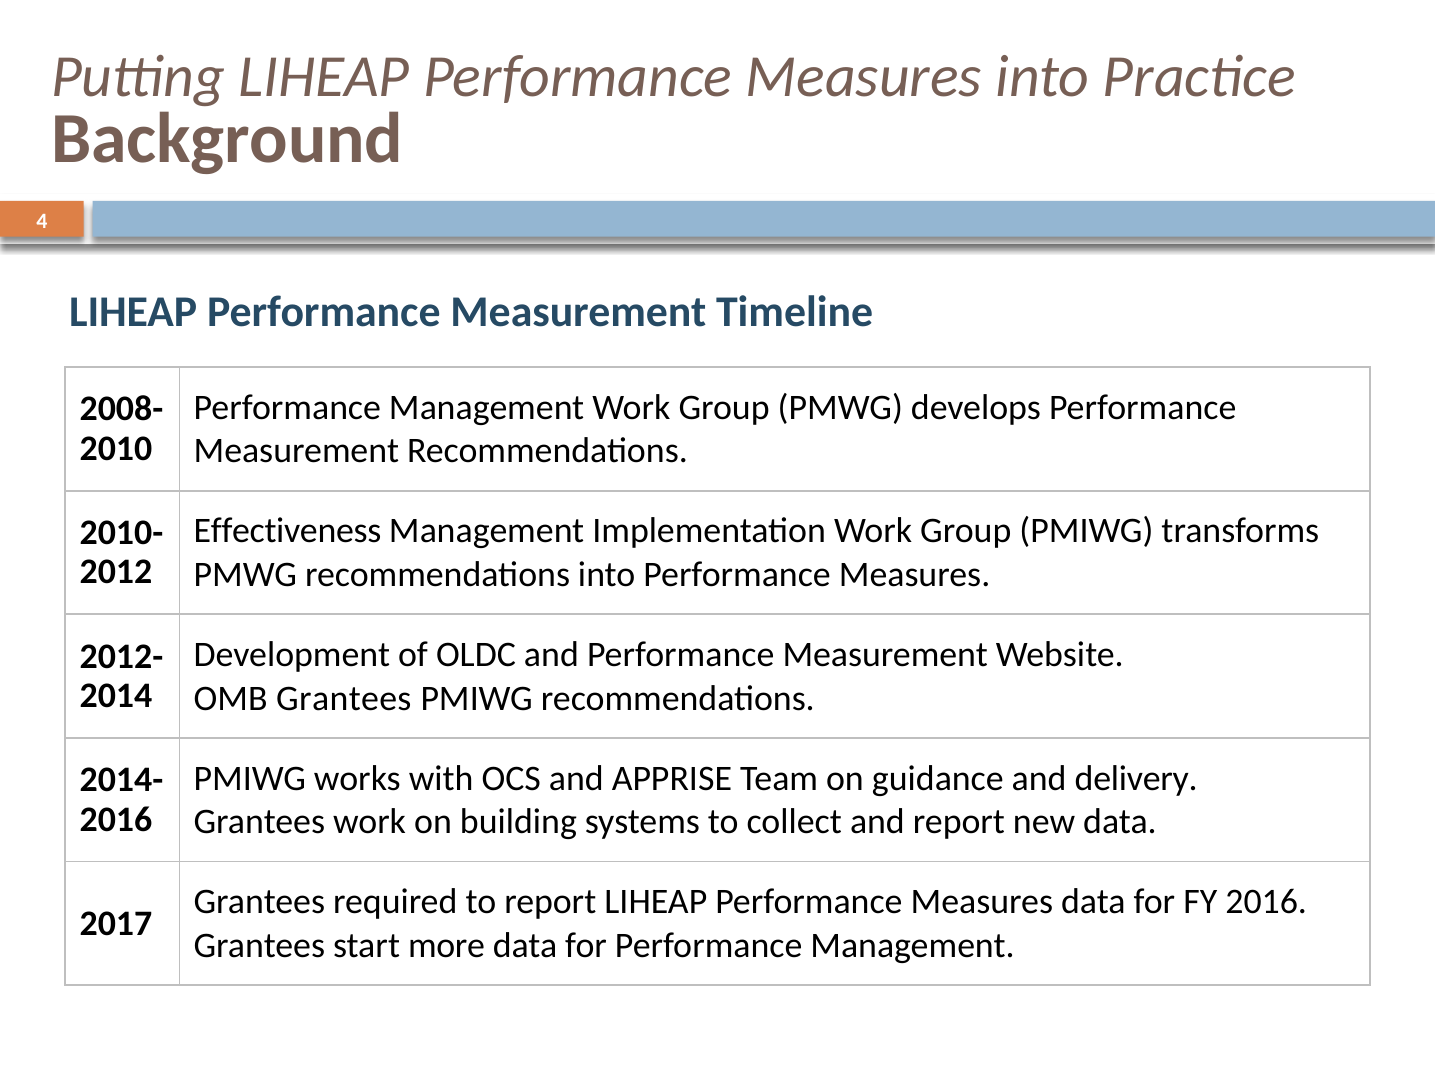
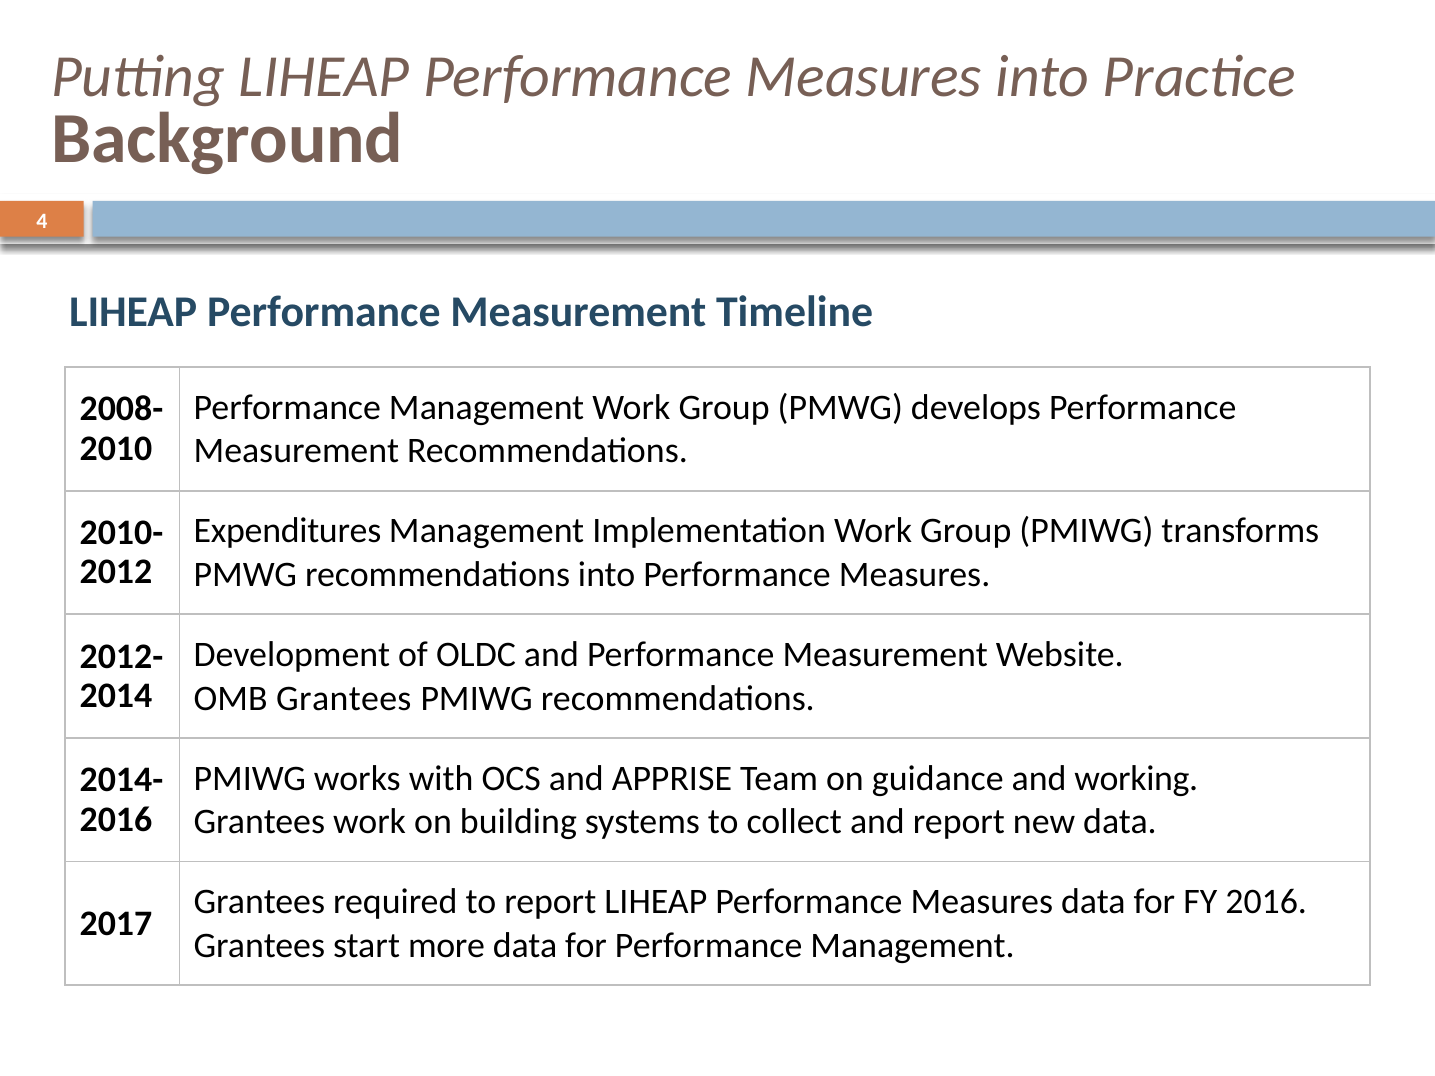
Effectiveness: Effectiveness -> Expenditures
delivery: delivery -> working
